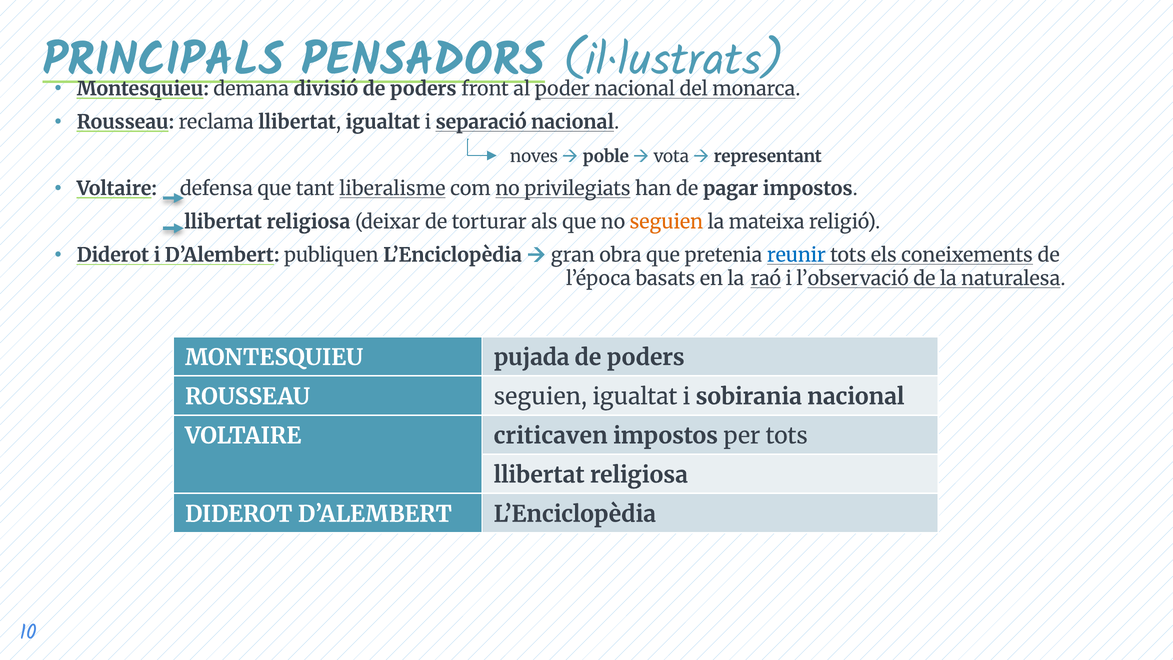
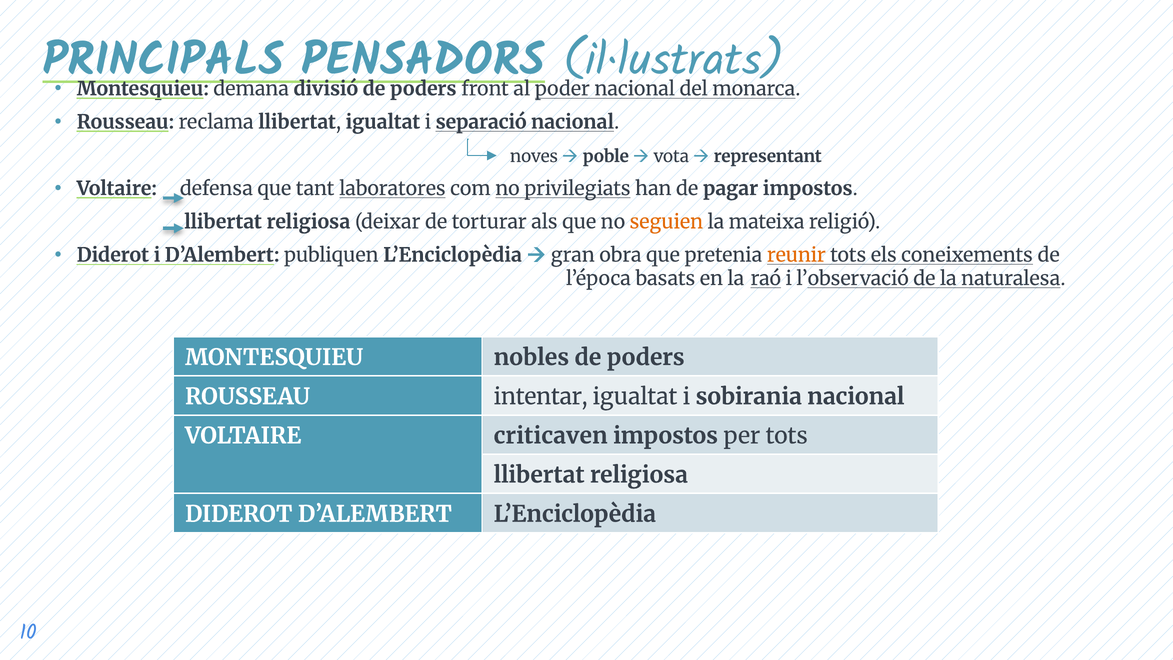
liberalisme: liberalisme -> laboratores
reunir colour: blue -> orange
pujada: pujada -> nobles
ROUSSEAU seguien: seguien -> intentar
